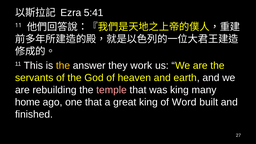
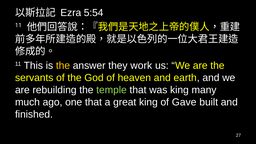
5:41: 5:41 -> 5:54
temple colour: pink -> light green
home: home -> much
Word: Word -> Gave
